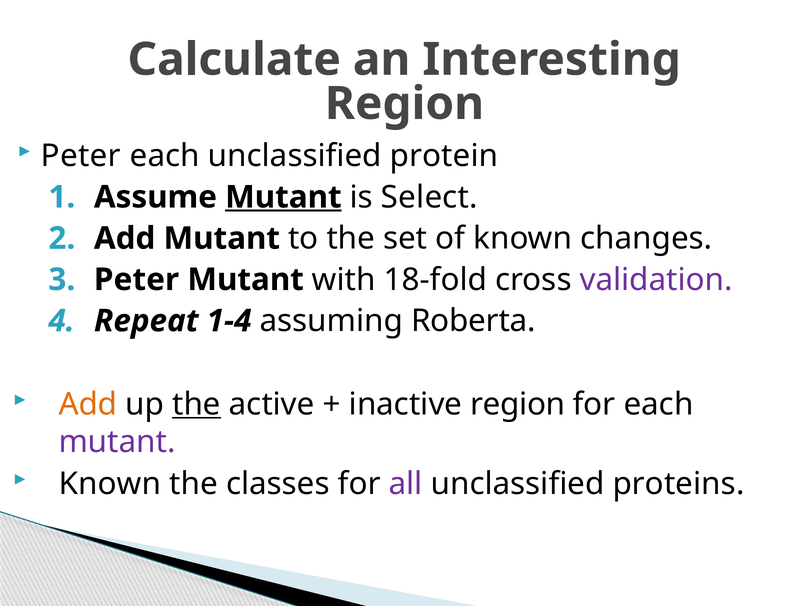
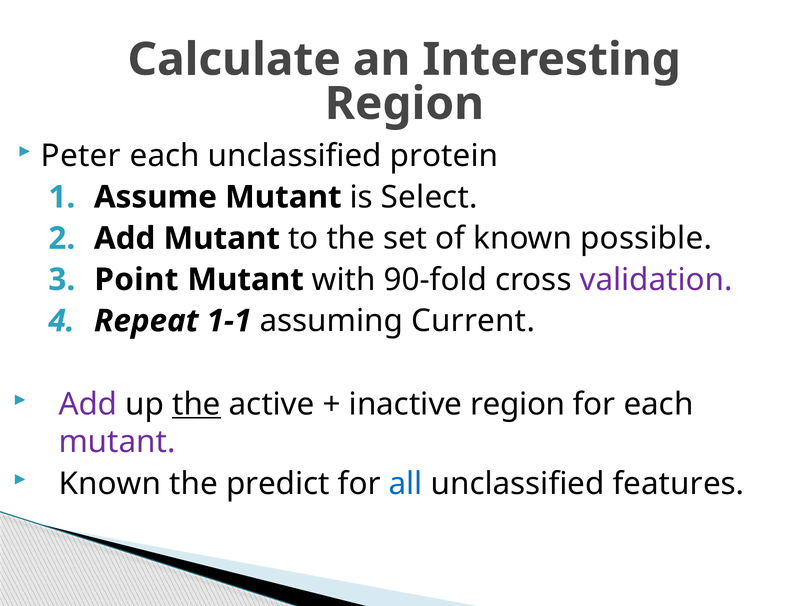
Mutant at (283, 197) underline: present -> none
changes: changes -> possible
Peter at (137, 280): Peter -> Point
18-fold: 18-fold -> 90-fold
1-4: 1-4 -> 1-1
Roberta: Roberta -> Current
Add at (88, 405) colour: orange -> purple
classes: classes -> predict
all colour: purple -> blue
proteins: proteins -> features
